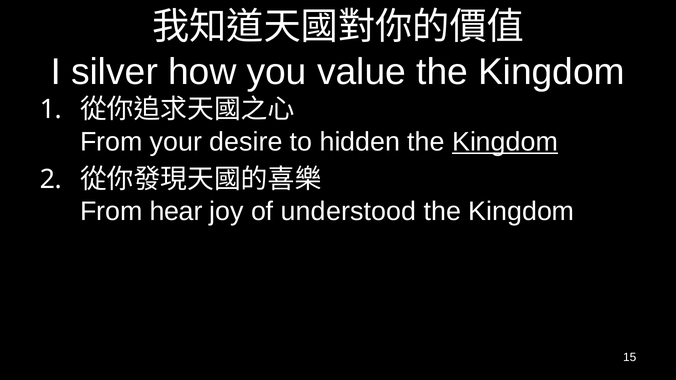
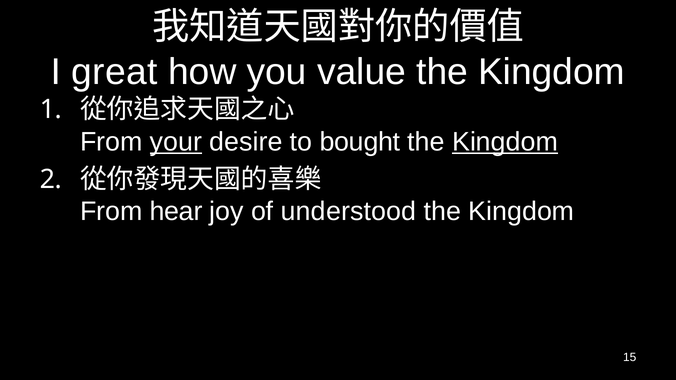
silver: silver -> great
your underline: none -> present
hidden: hidden -> bought
